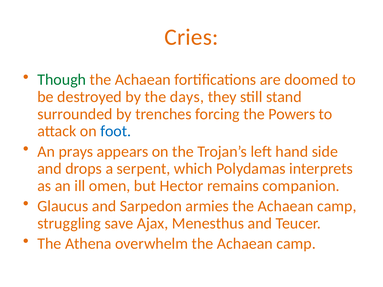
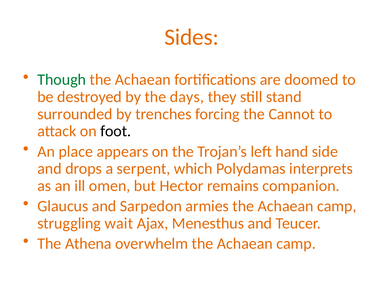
Cries: Cries -> Sides
Powers: Powers -> Cannot
foot colour: blue -> black
prays: prays -> place
save: save -> wait
